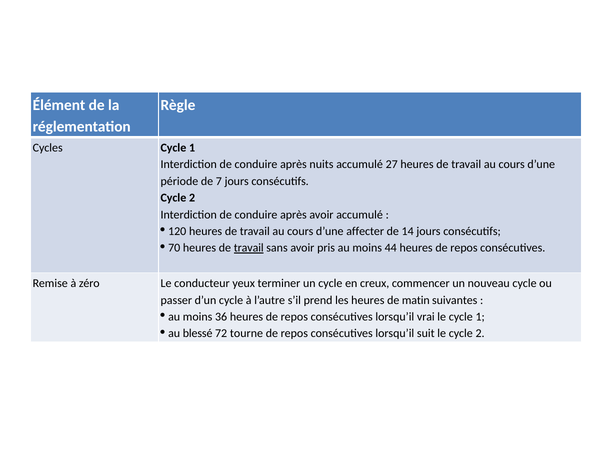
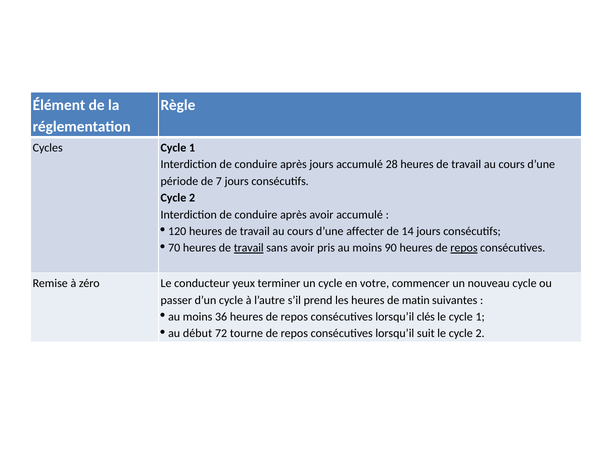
après nuits: nuits -> jours
27: 27 -> 28
44: 44 -> 90
repos at (464, 248) underline: none -> present
creux: creux -> votre
vrai: vrai -> clés
blessé: blessé -> début
